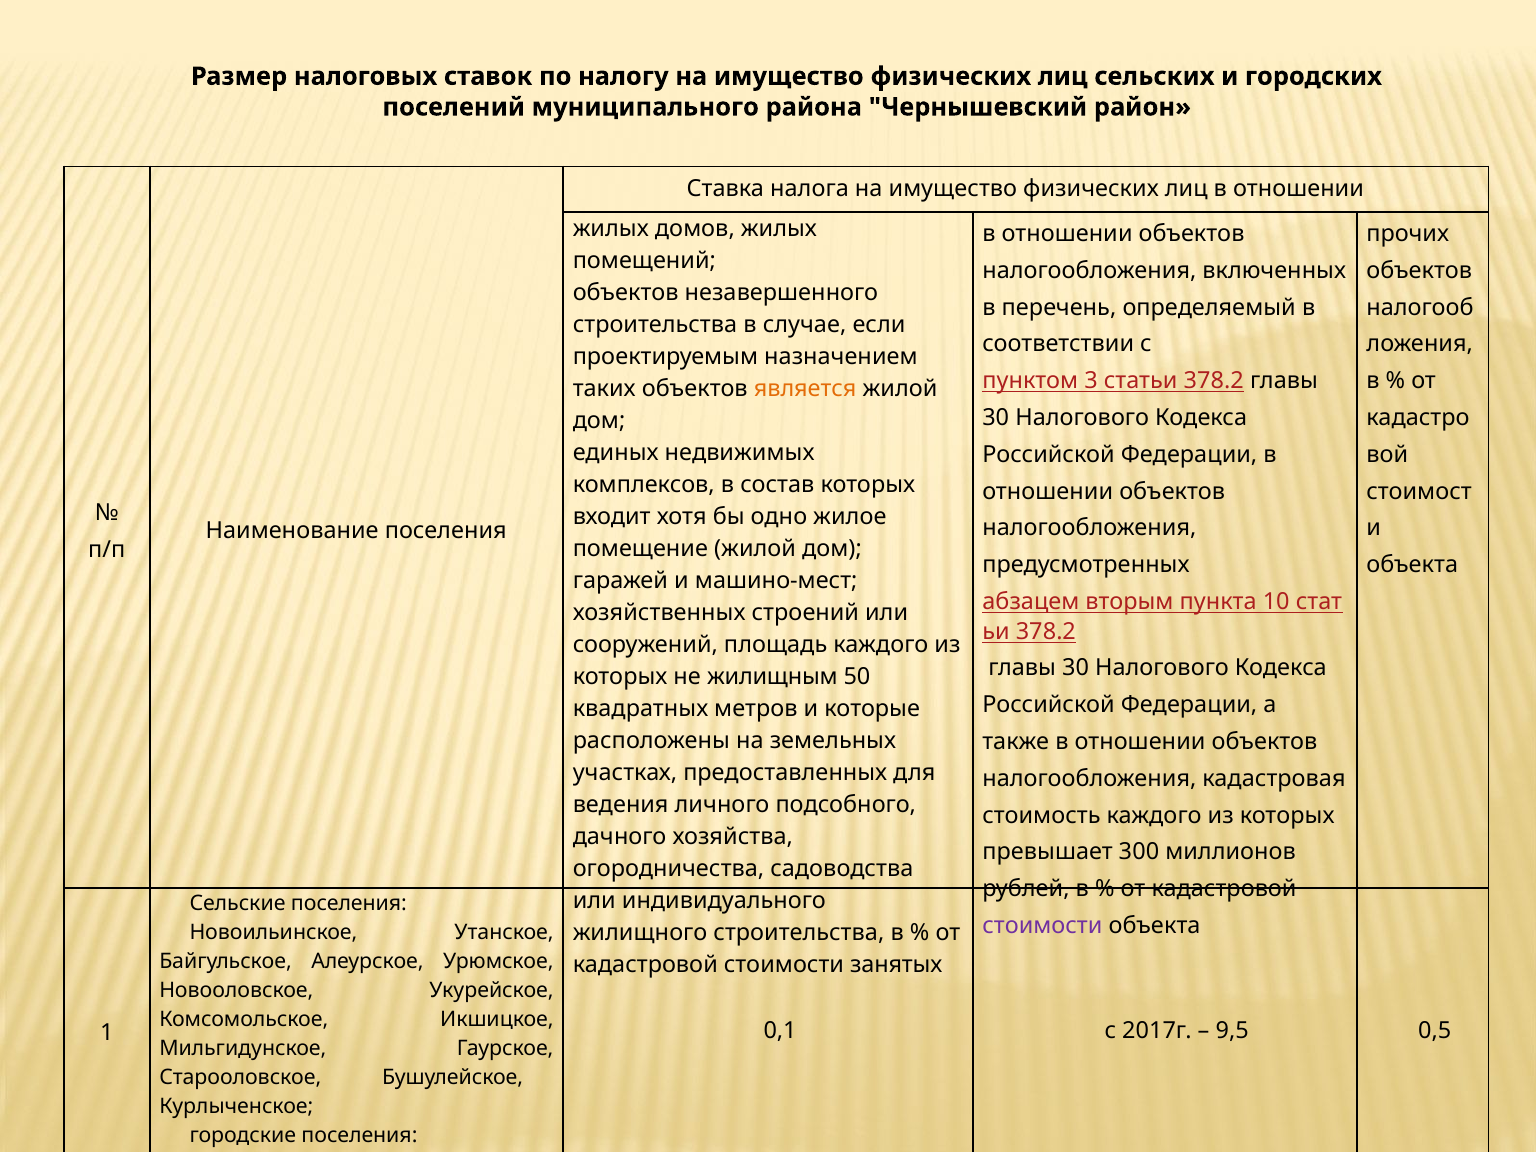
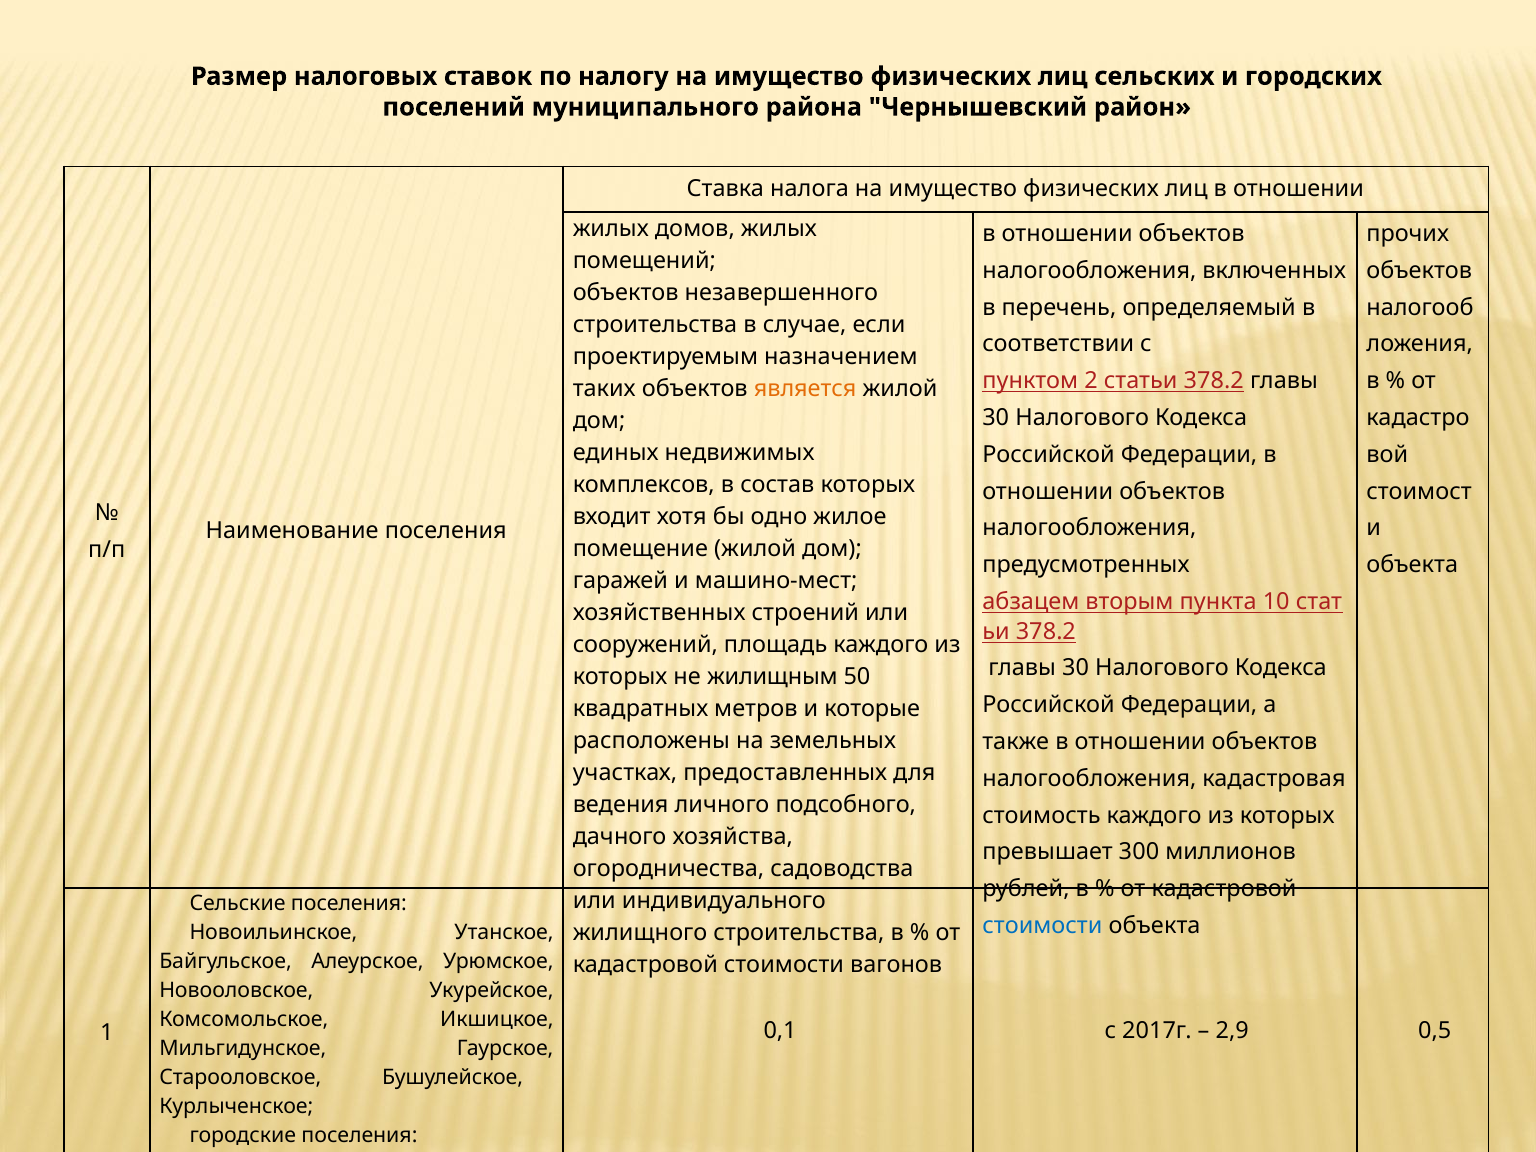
3: 3 -> 2
стоимости at (1042, 926) colour: purple -> blue
занятых: занятых -> вагонов
9,5: 9,5 -> 2,9
